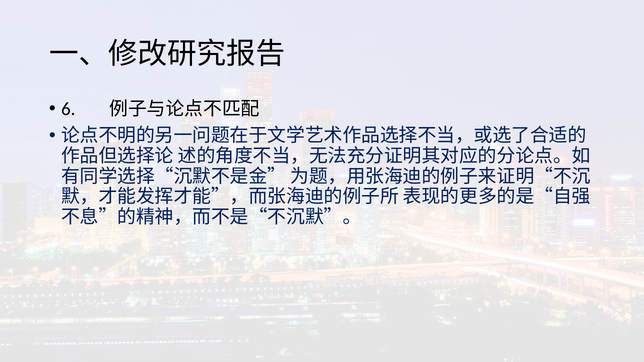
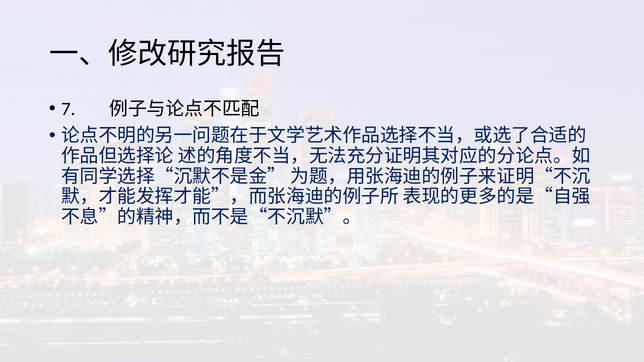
6: 6 -> 7
